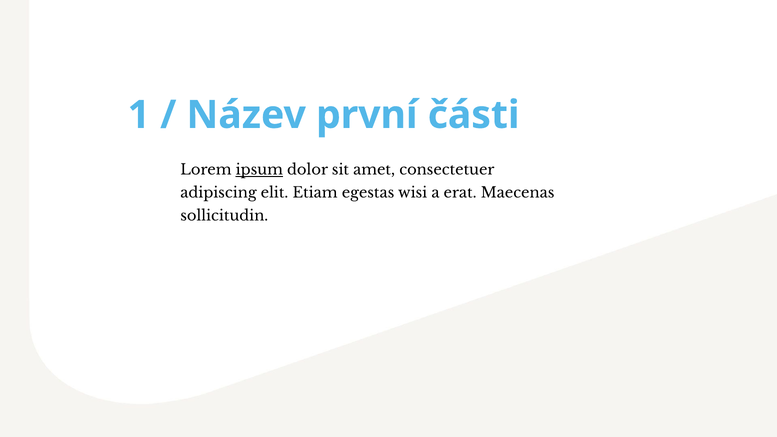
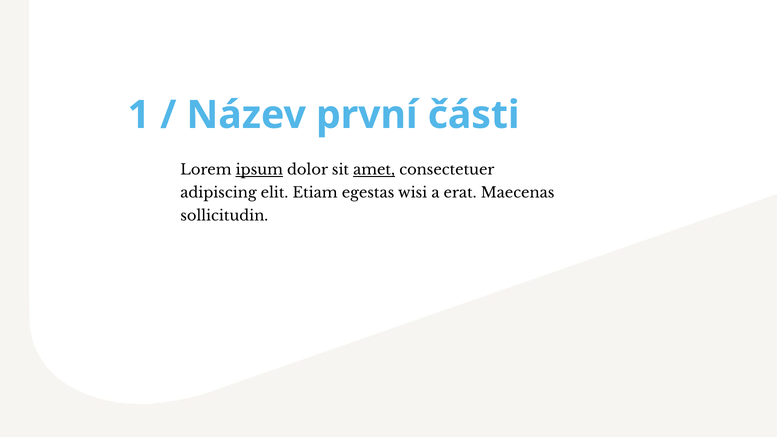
amet underline: none -> present
